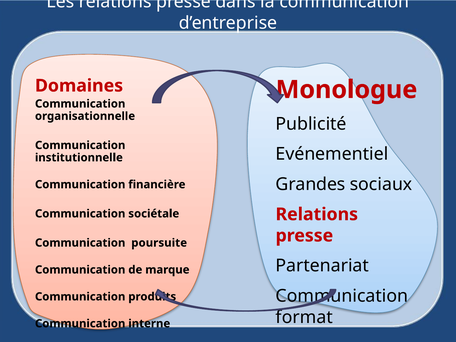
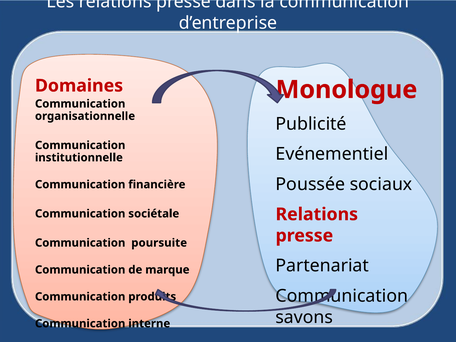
Grandes: Grandes -> Poussée
format: format -> savons
